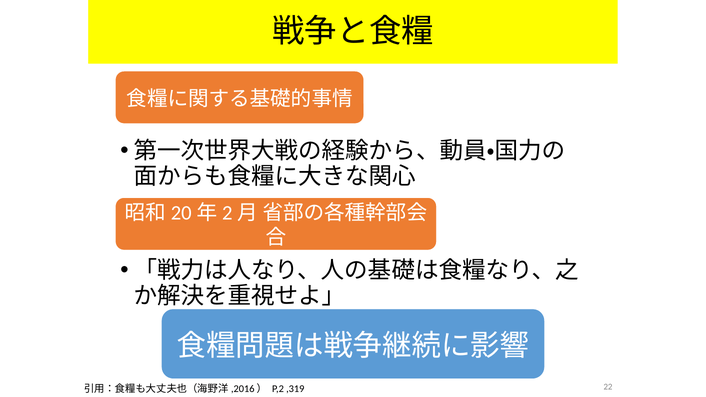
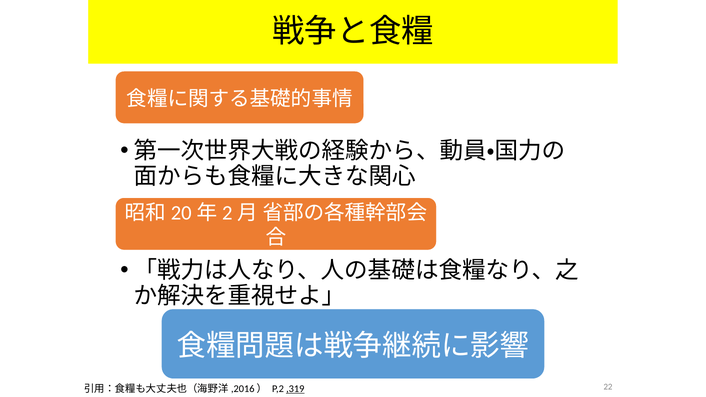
,319 underline: none -> present
